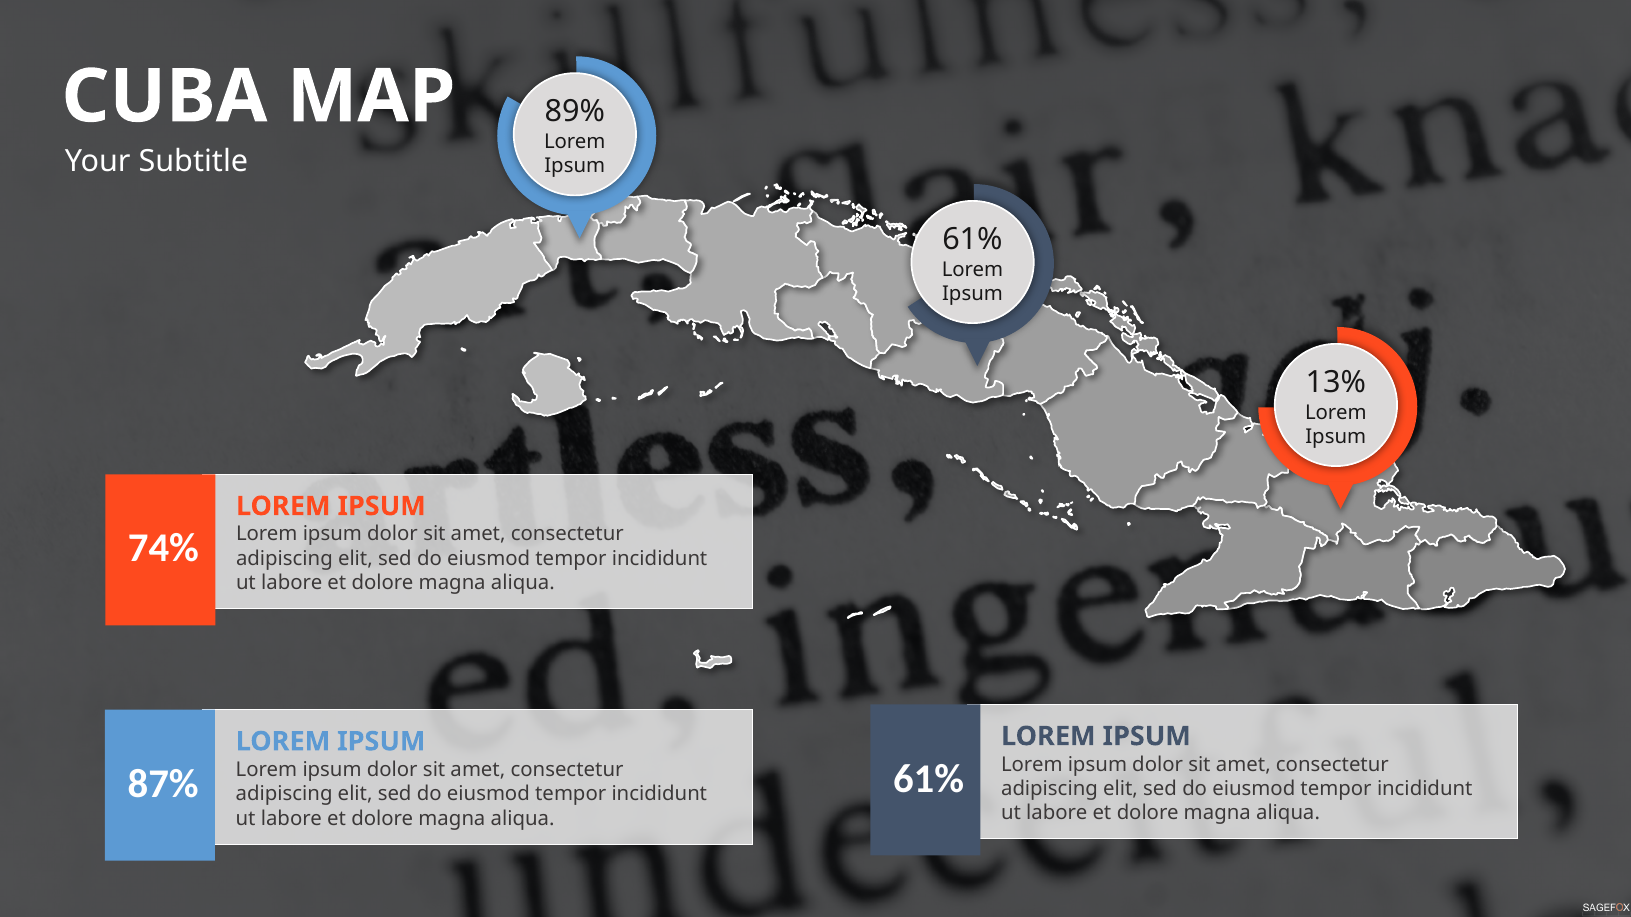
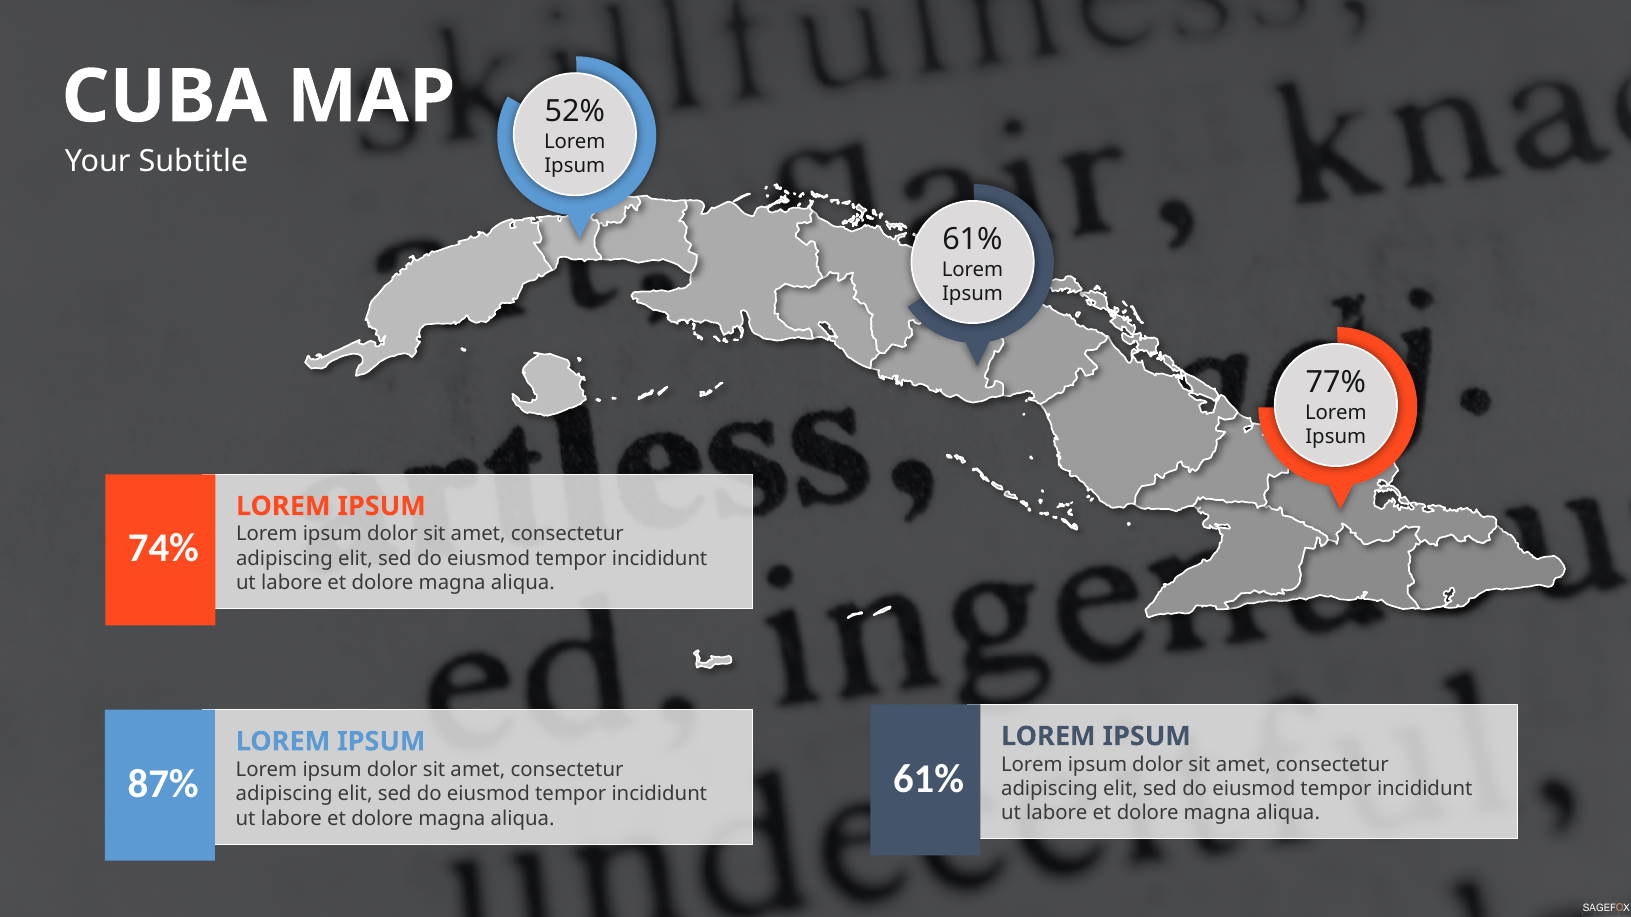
89%: 89% -> 52%
13%: 13% -> 77%
